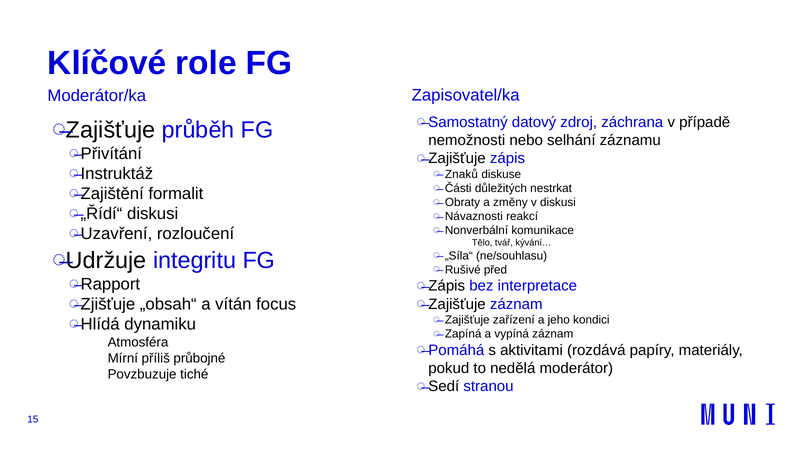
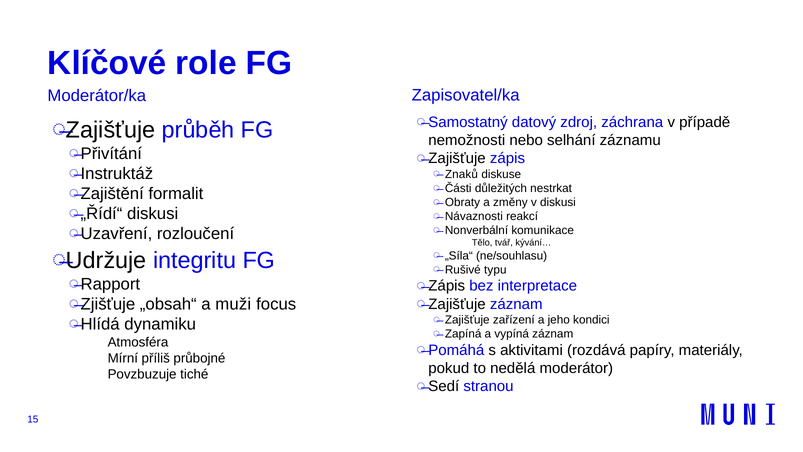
před: před -> typu
vítán: vítán -> muži
